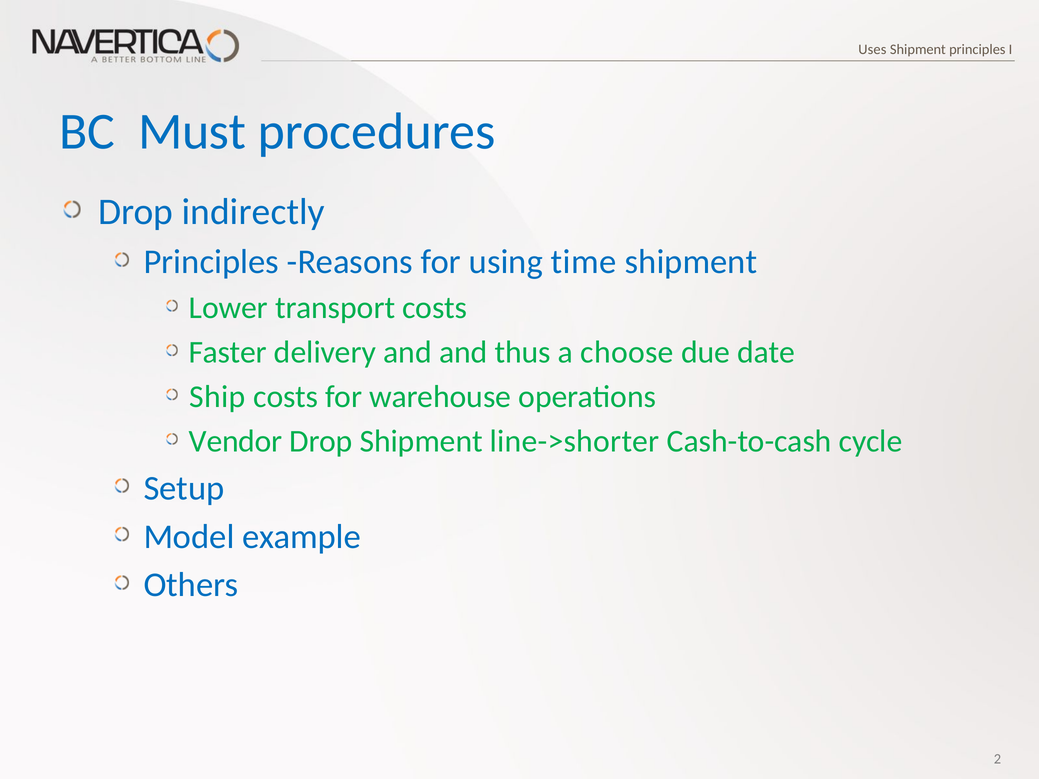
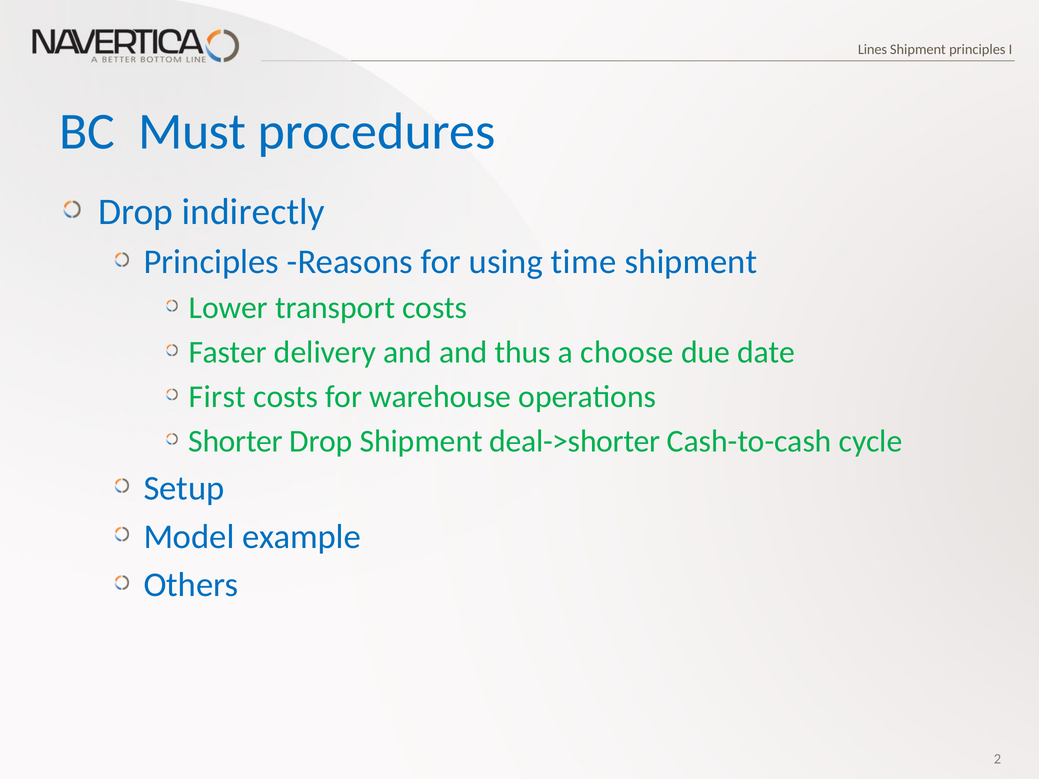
Uses: Uses -> Lines
Ship: Ship -> First
Vendor: Vendor -> Shorter
line->shorter: line->shorter -> deal->shorter
